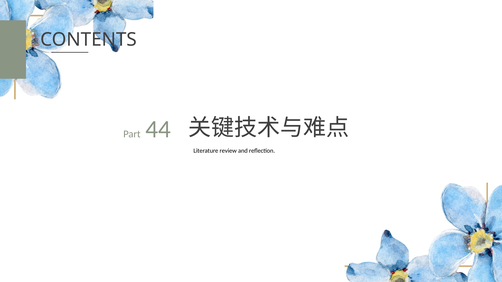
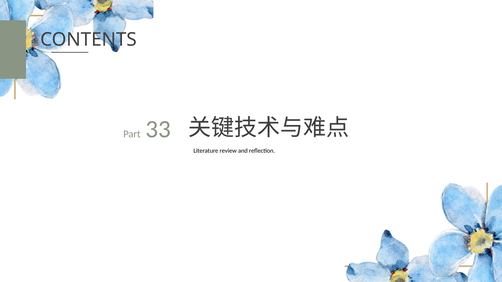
44: 44 -> 33
